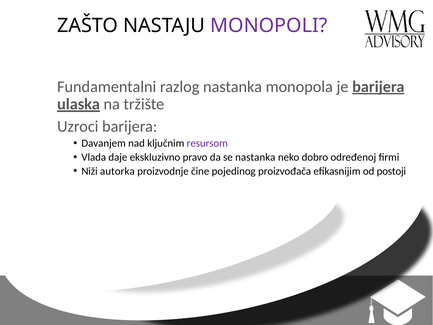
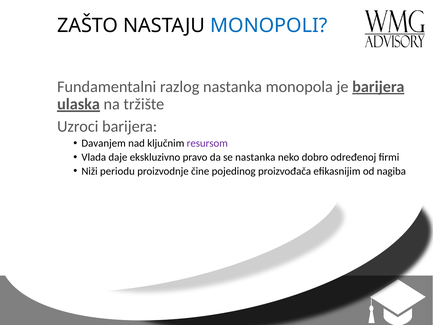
MONOPOLI colour: purple -> blue
autorka: autorka -> periodu
postoji: postoji -> nagiba
